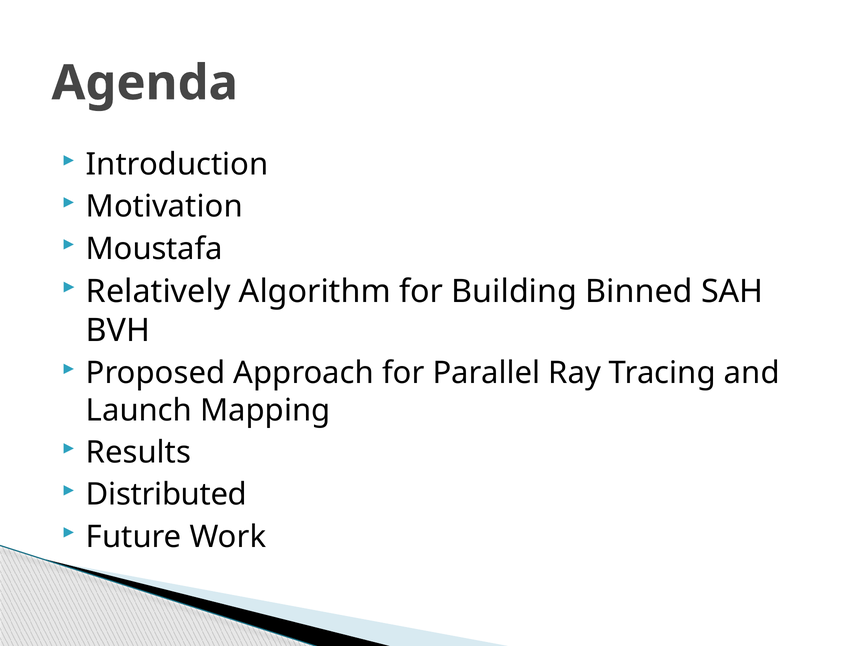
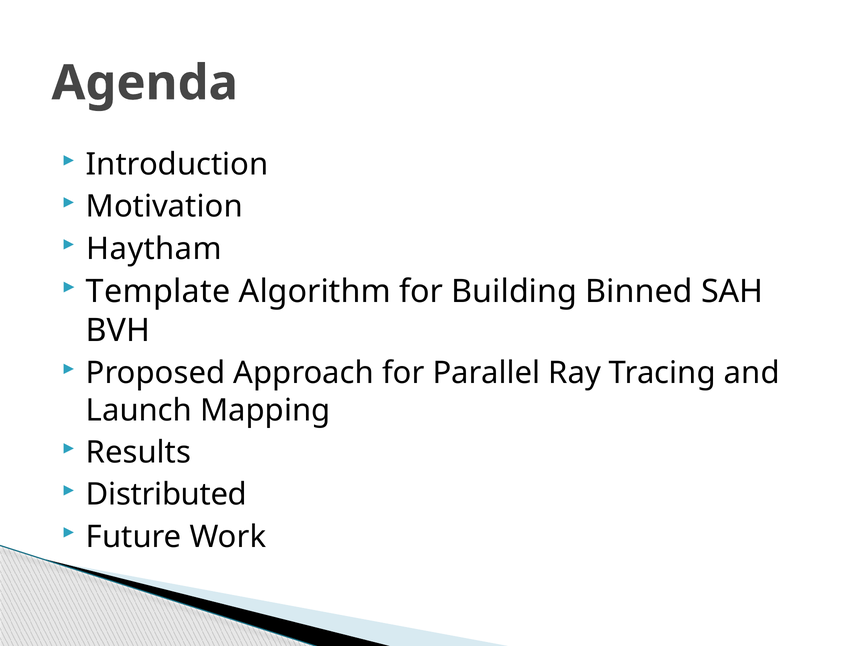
Moustafa: Moustafa -> Haytham
Relatively: Relatively -> Template
